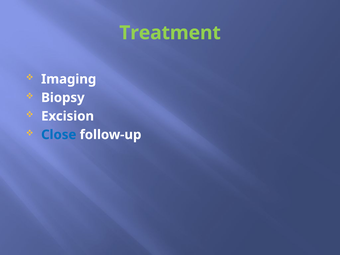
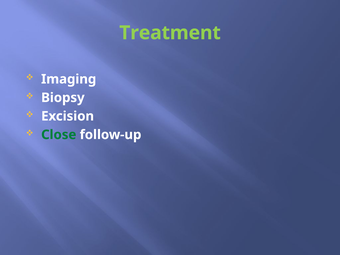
Close colour: blue -> green
